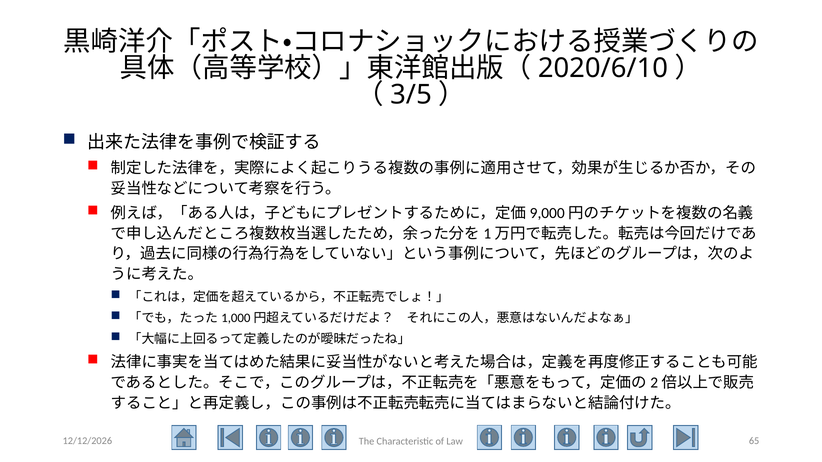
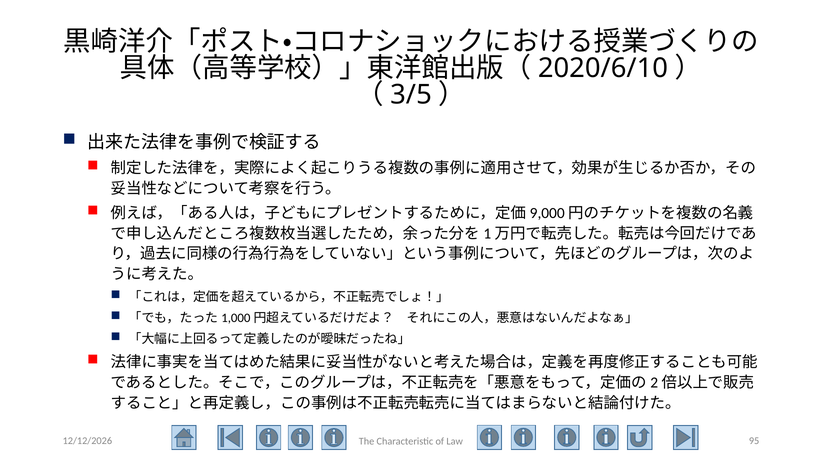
65: 65 -> 95
